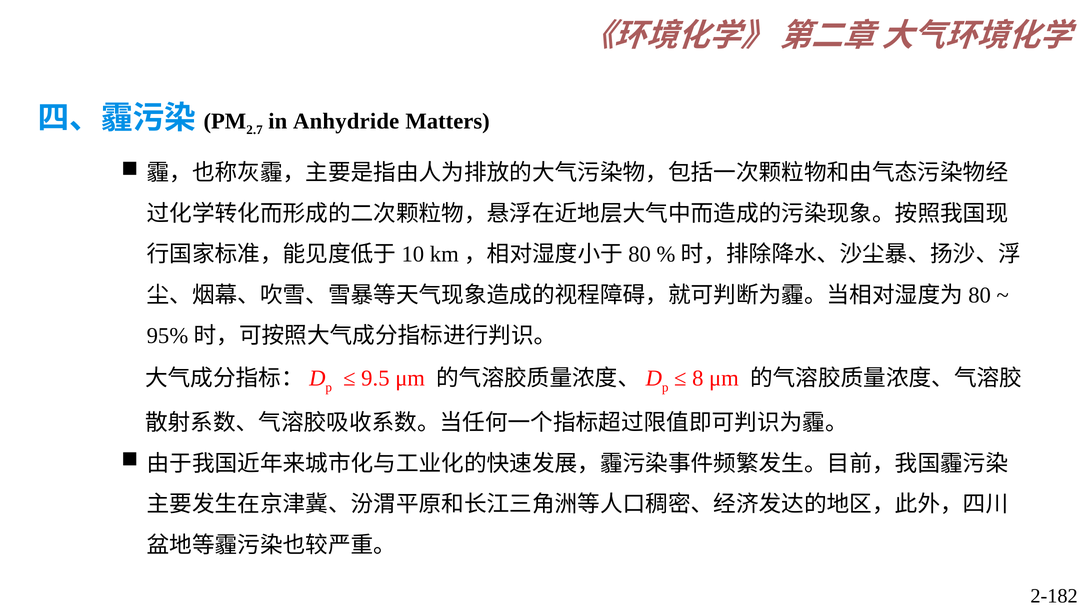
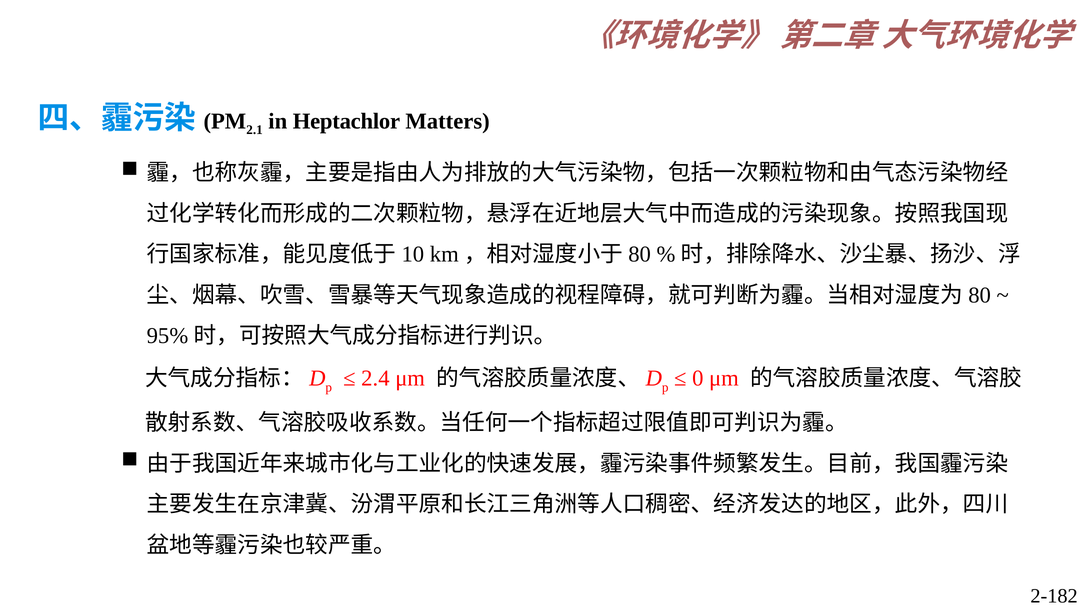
2.7: 2.7 -> 2.1
Anhydride: Anhydride -> Heptachlor
9.5: 9.5 -> 2.4
8: 8 -> 0
